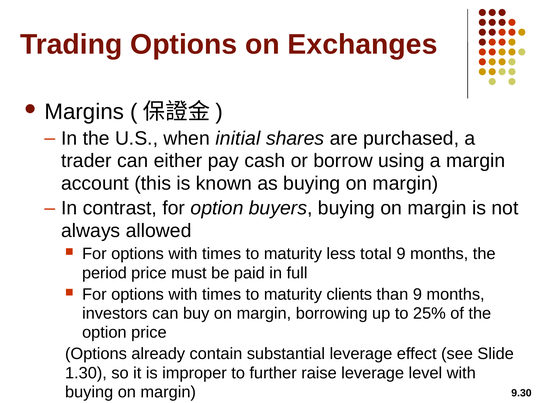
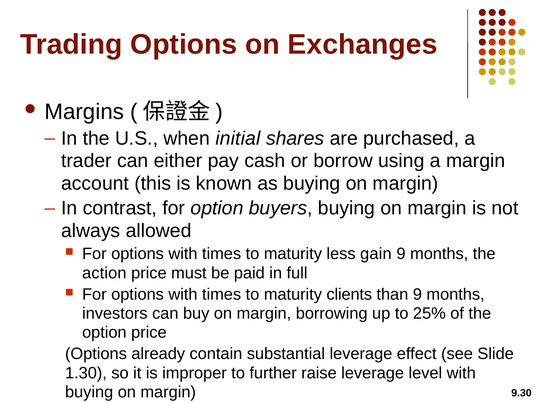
total: total -> gain
period: period -> action
